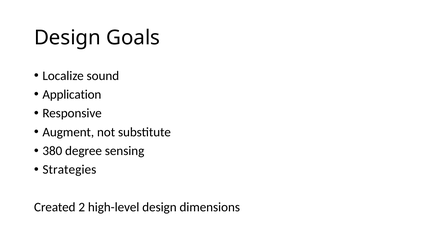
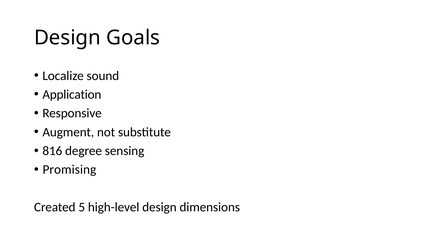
380: 380 -> 816
Strategies: Strategies -> Promising
2: 2 -> 5
